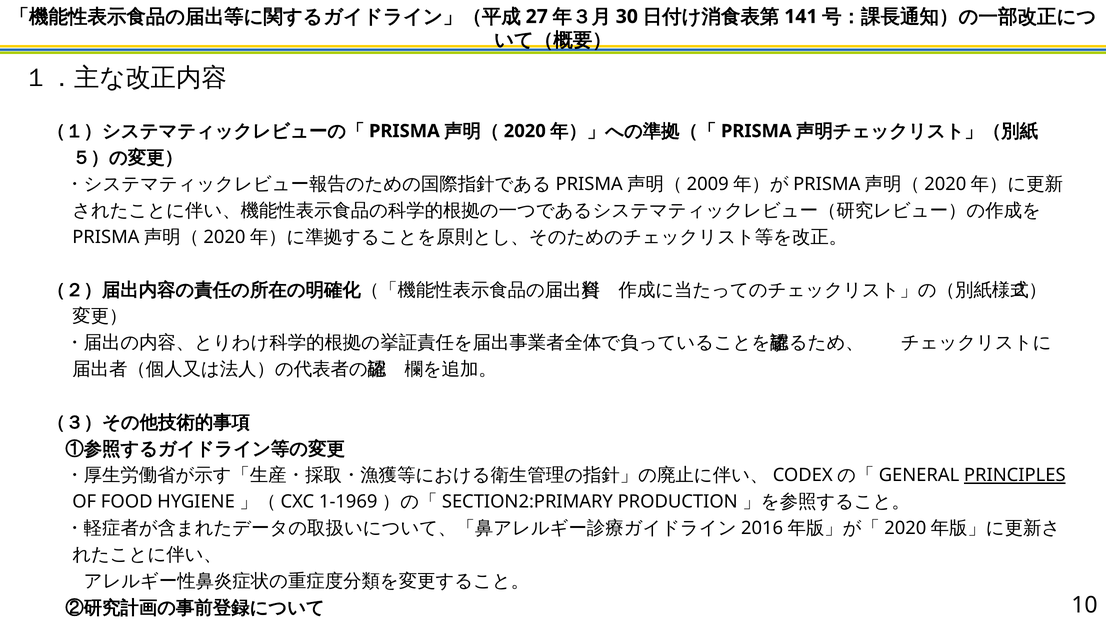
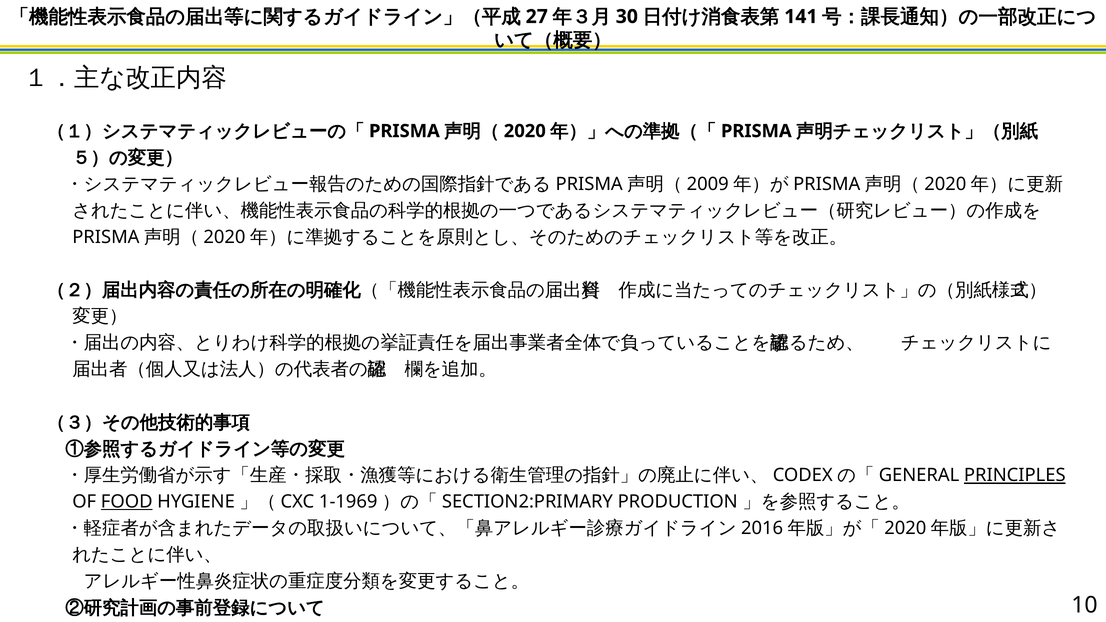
FOOD underline: none -> present
